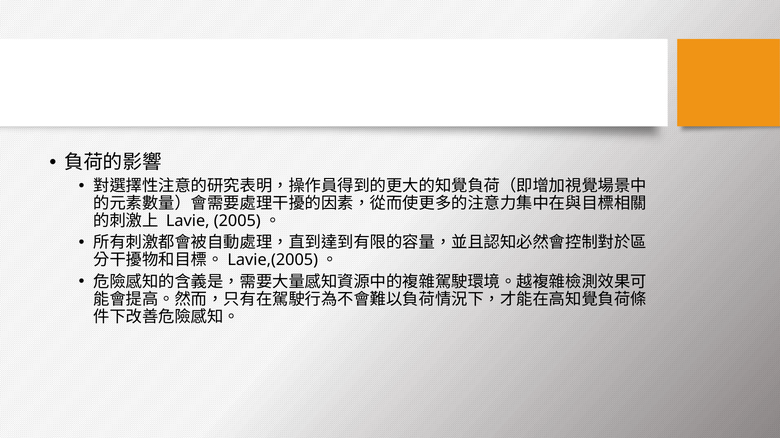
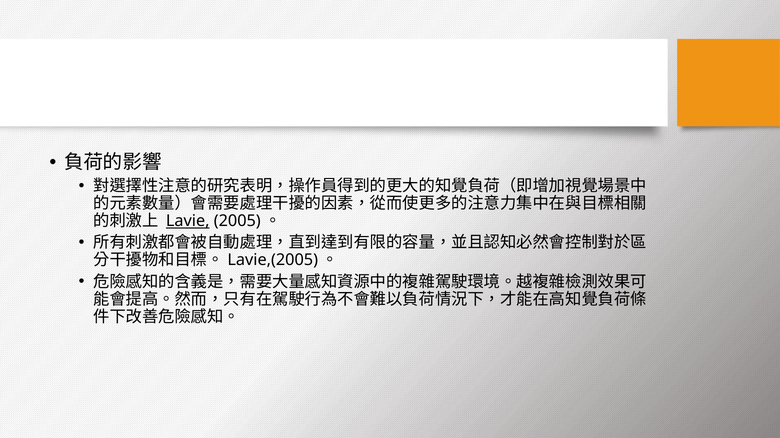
Lavie underline: none -> present
